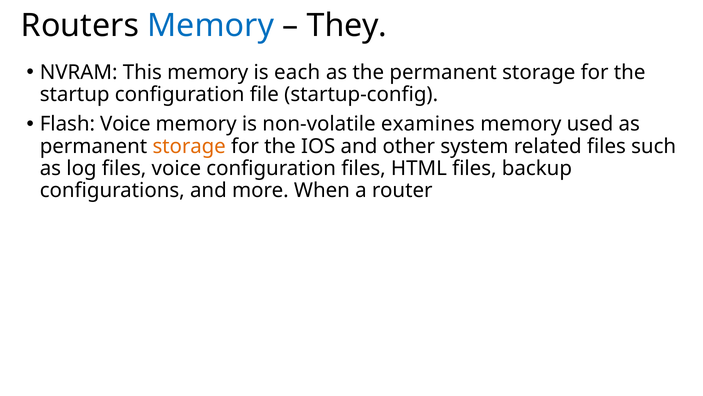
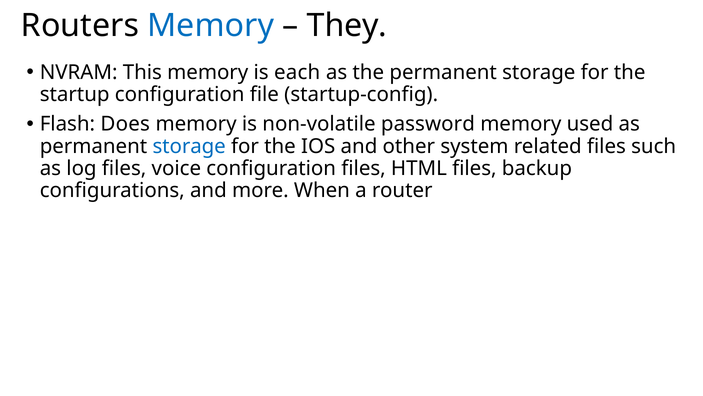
Flash Voice: Voice -> Does
examines: examines -> password
storage at (189, 146) colour: orange -> blue
